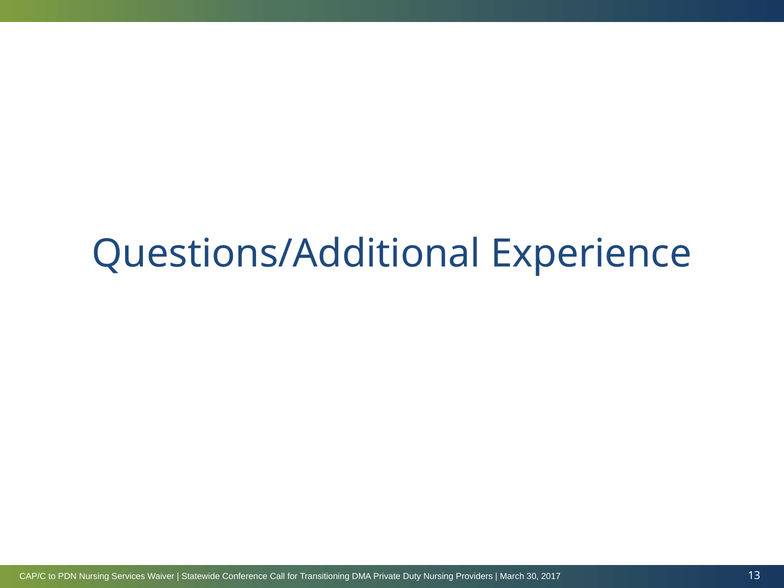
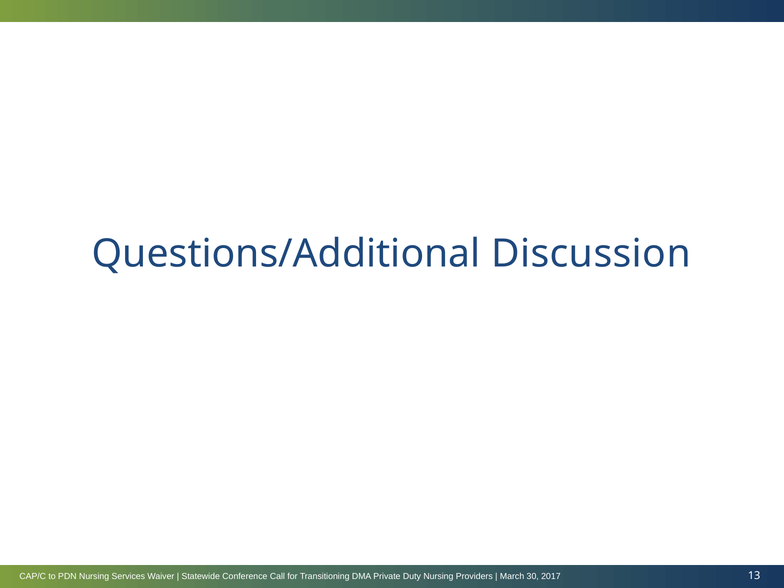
Experience: Experience -> Discussion
